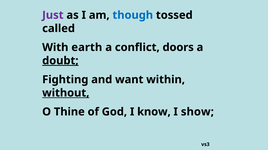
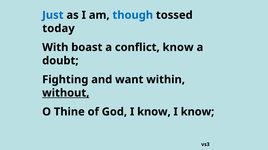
Just colour: purple -> blue
called: called -> today
earth: earth -> boast
conflict doors: doors -> know
doubt underline: present -> none
show at (197, 112): show -> know
